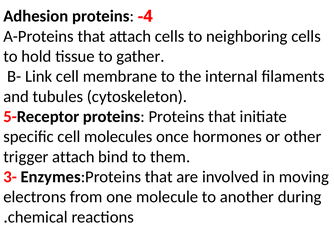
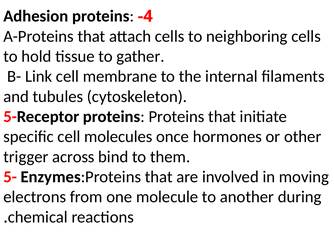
trigger attach: attach -> across
3-: 3- -> 5-
